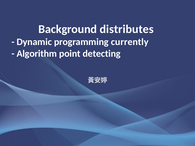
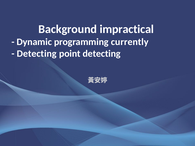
distributes: distributes -> impractical
Algorithm at (37, 54): Algorithm -> Detecting
